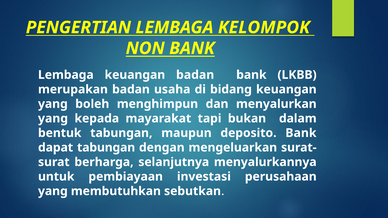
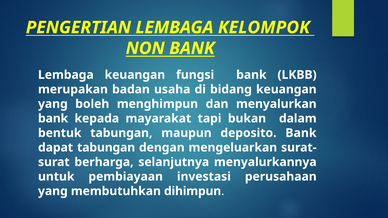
keuangan badan: badan -> fungsi
yang at (53, 119): yang -> bank
sebutkan: sebutkan -> dihimpun
